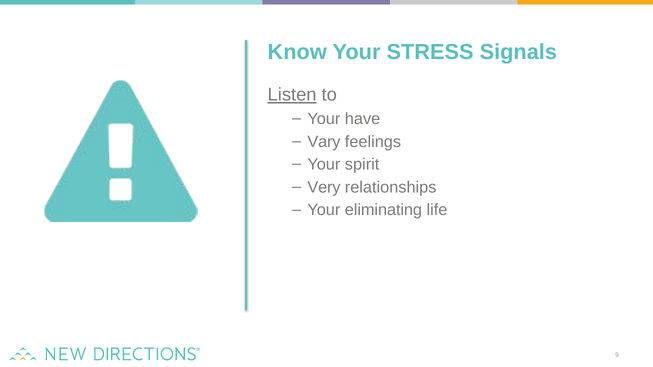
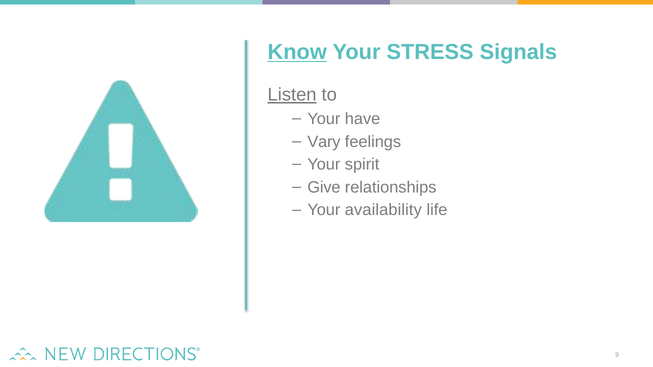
Know underline: none -> present
Very: Very -> Give
eliminating: eliminating -> availability
